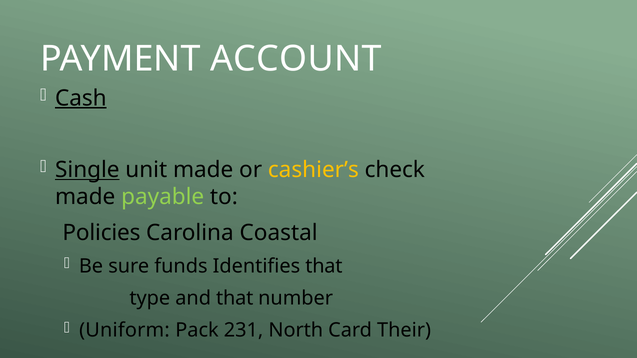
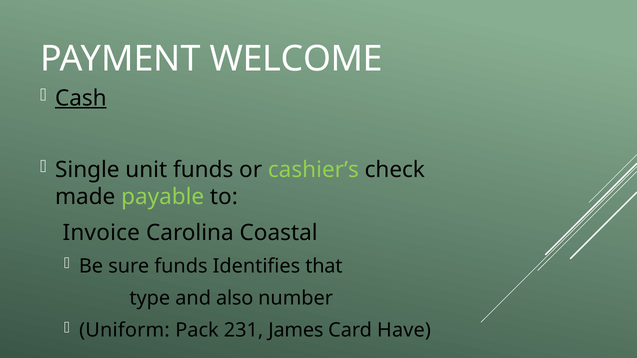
ACCOUNT: ACCOUNT -> WELCOME
Single underline: present -> none
unit made: made -> funds
cashier’s colour: yellow -> light green
Policies: Policies -> Invoice
and that: that -> also
North: North -> James
Their: Their -> Have
